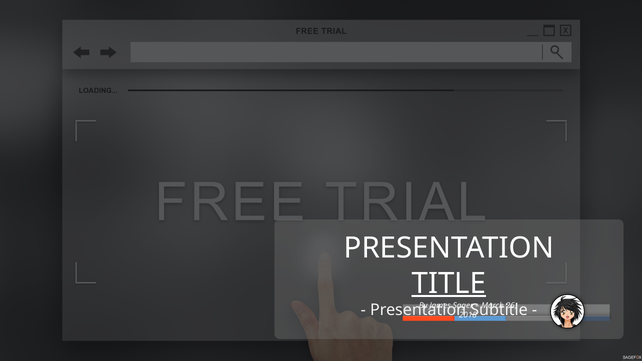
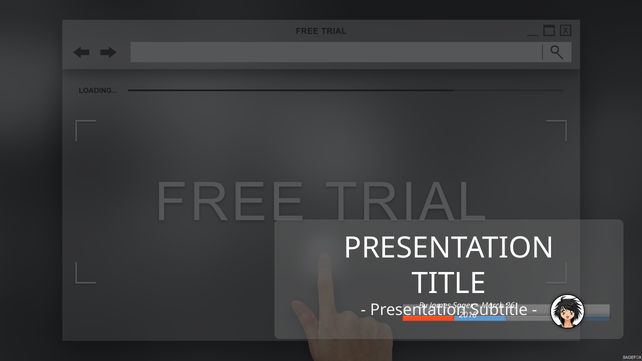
TITLE underline: present -> none
